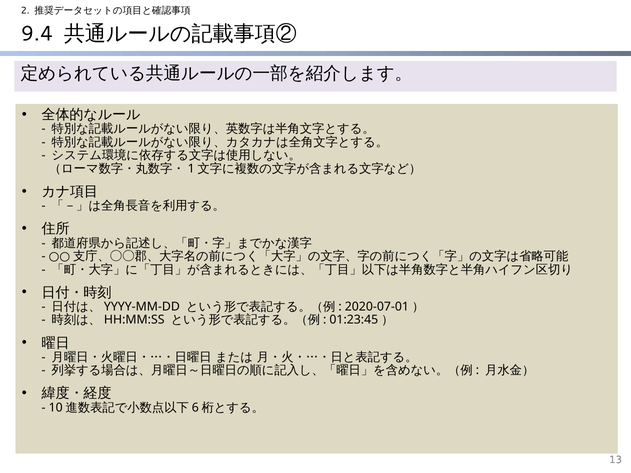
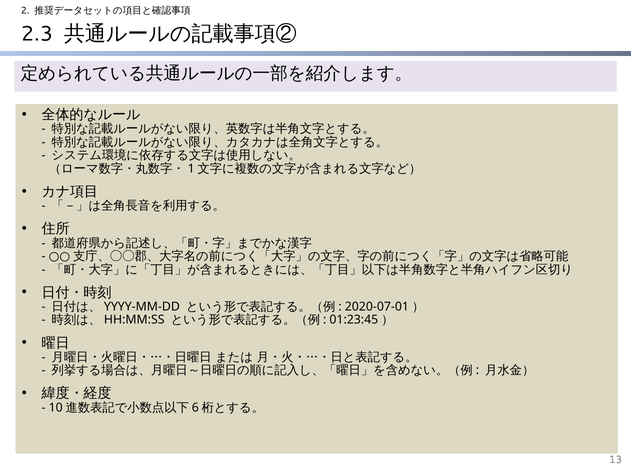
9.4: 9.4 -> 2.3
